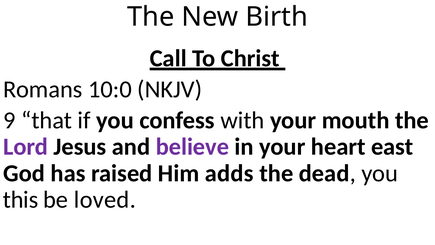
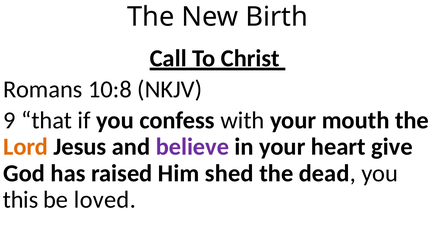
10:0: 10:0 -> 10:8
Lord colour: purple -> orange
east: east -> give
adds: adds -> shed
